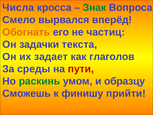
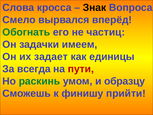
Числа: Числа -> Слова
Знак colour: green -> black
Обогнать colour: orange -> green
текста: текста -> имеем
глаголов: глаголов -> единицы
среды: среды -> всегда
